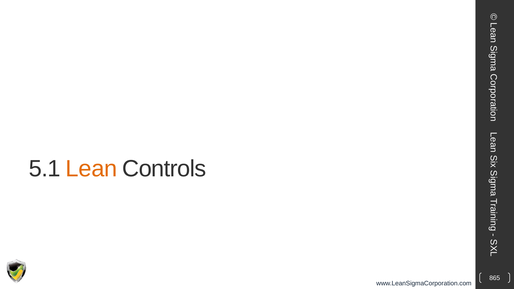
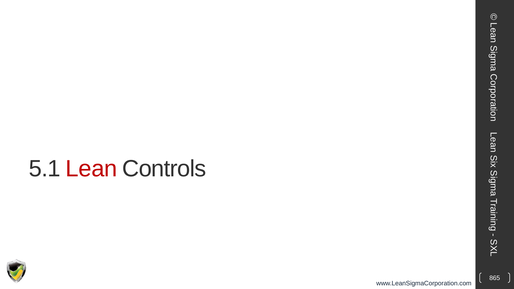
Lean colour: orange -> red
